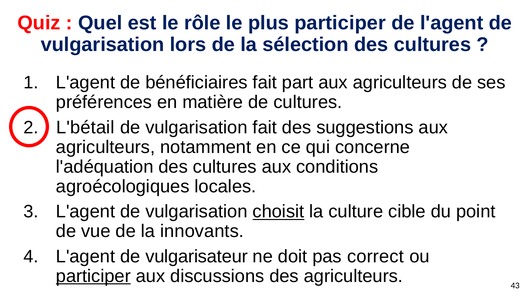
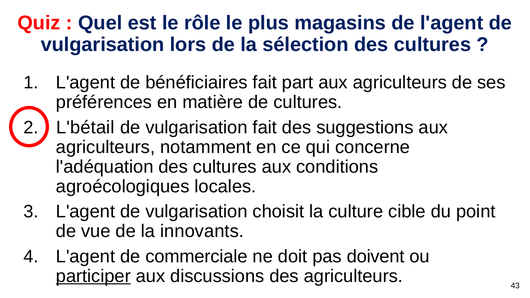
plus participer: participer -> magasins
choisit underline: present -> none
vulgarisateur: vulgarisateur -> commerciale
correct: correct -> doivent
